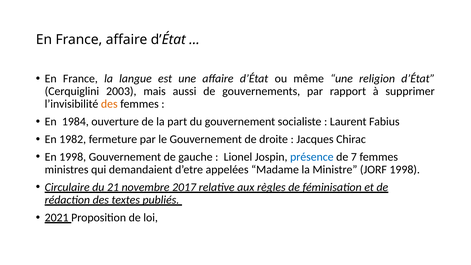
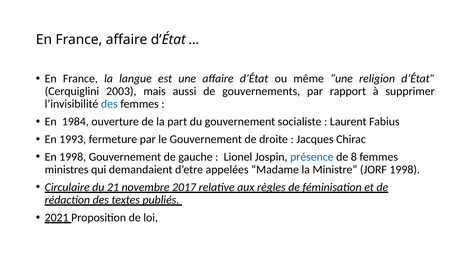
des at (109, 104) colour: orange -> blue
1982: 1982 -> 1993
7: 7 -> 8
